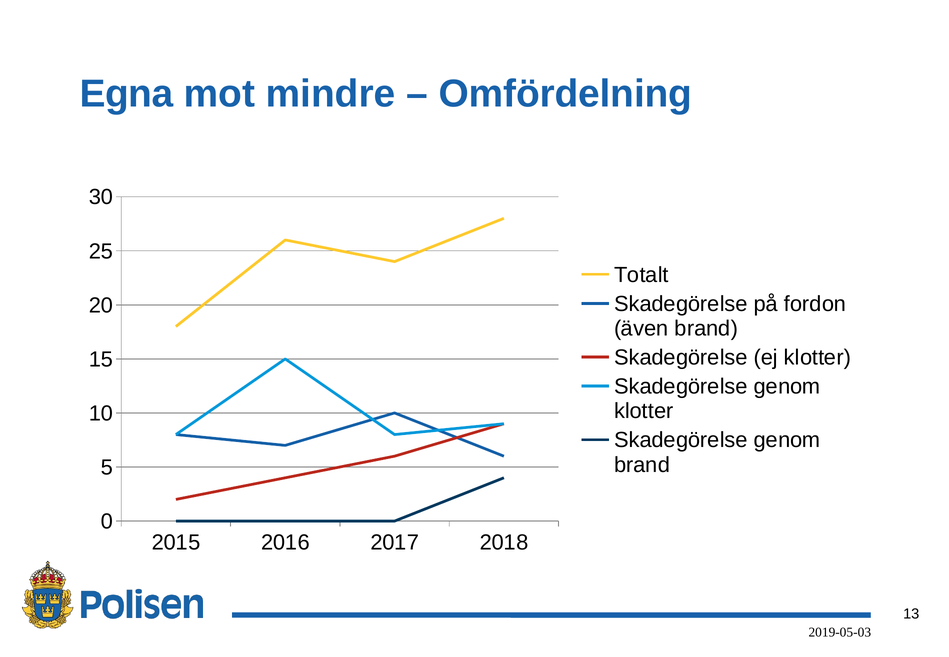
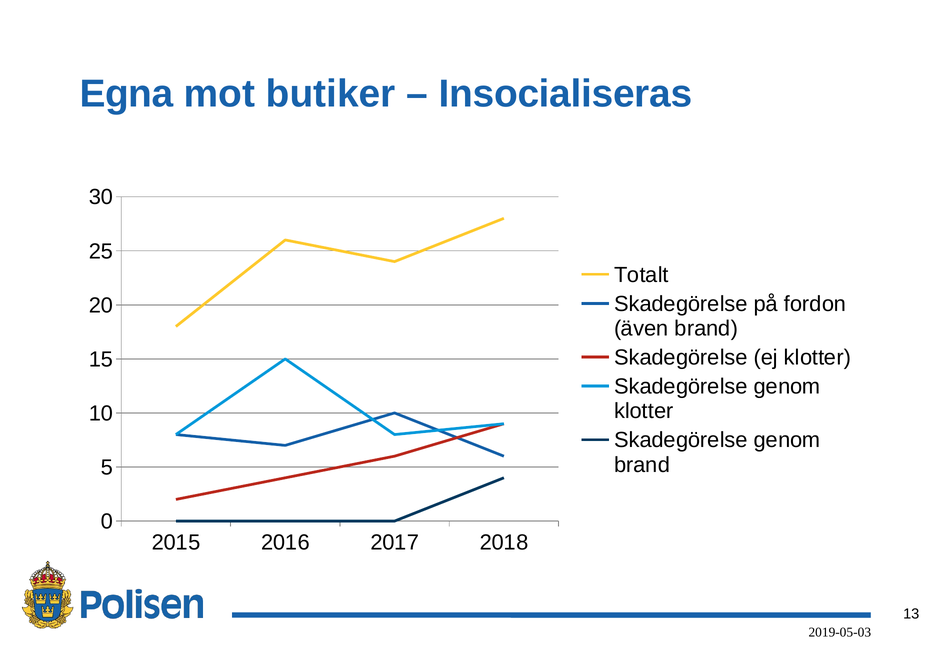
mindre: mindre -> butiker
Omfördelning: Omfördelning -> Insocialiseras
